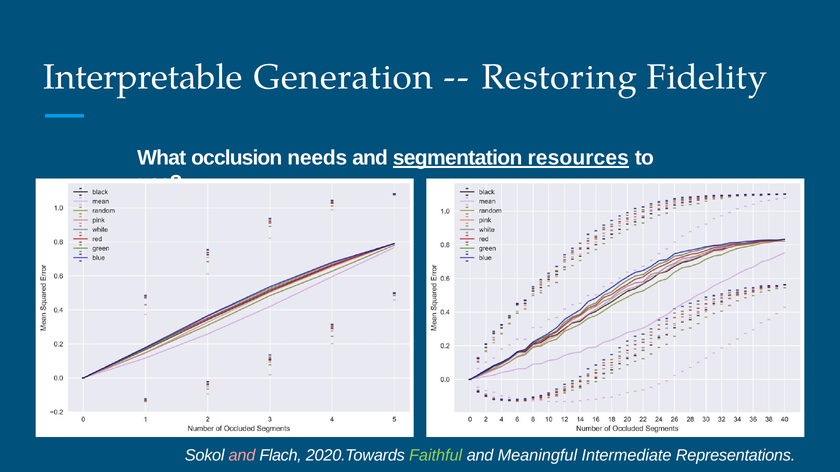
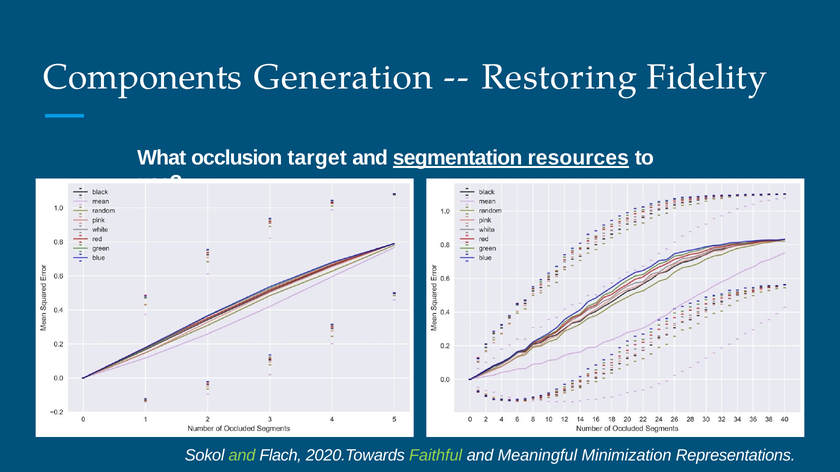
Interpretable: Interpretable -> Components
needs: needs -> target
and at (242, 456) colour: pink -> light green
Intermediate: Intermediate -> Minimization
